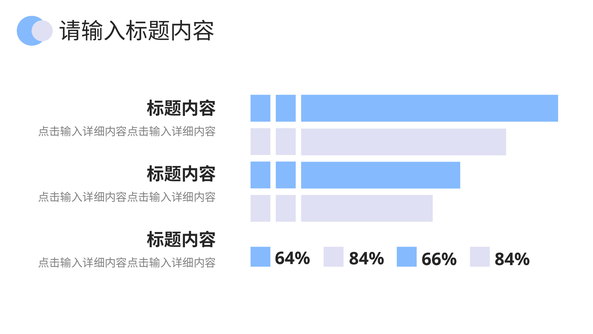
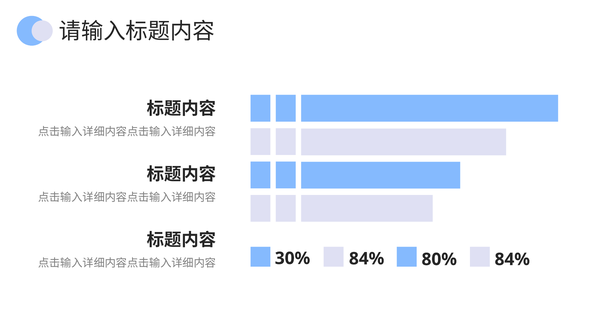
64%: 64% -> 30%
66%: 66% -> 80%
